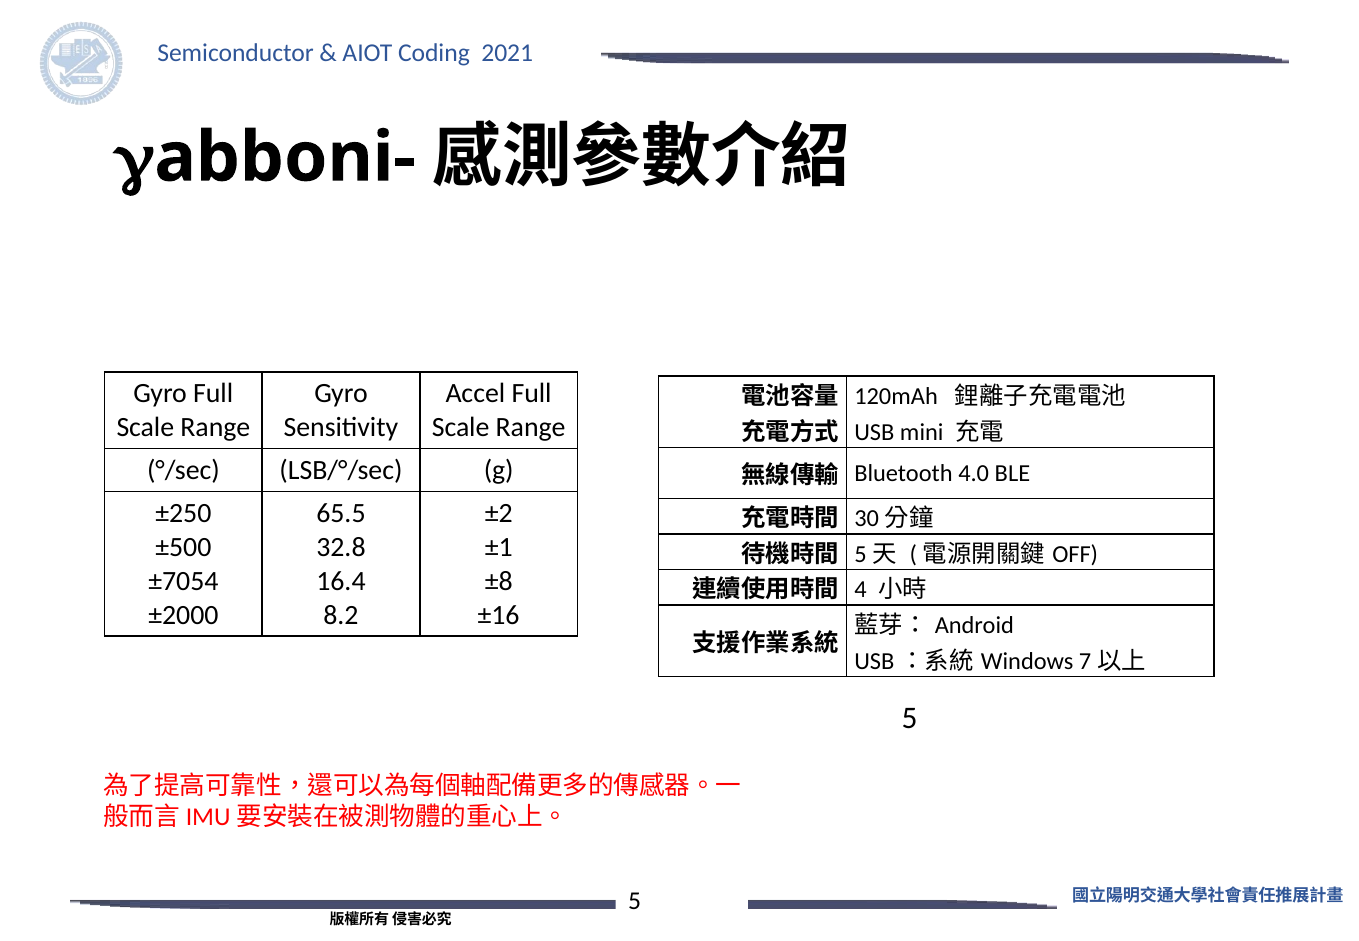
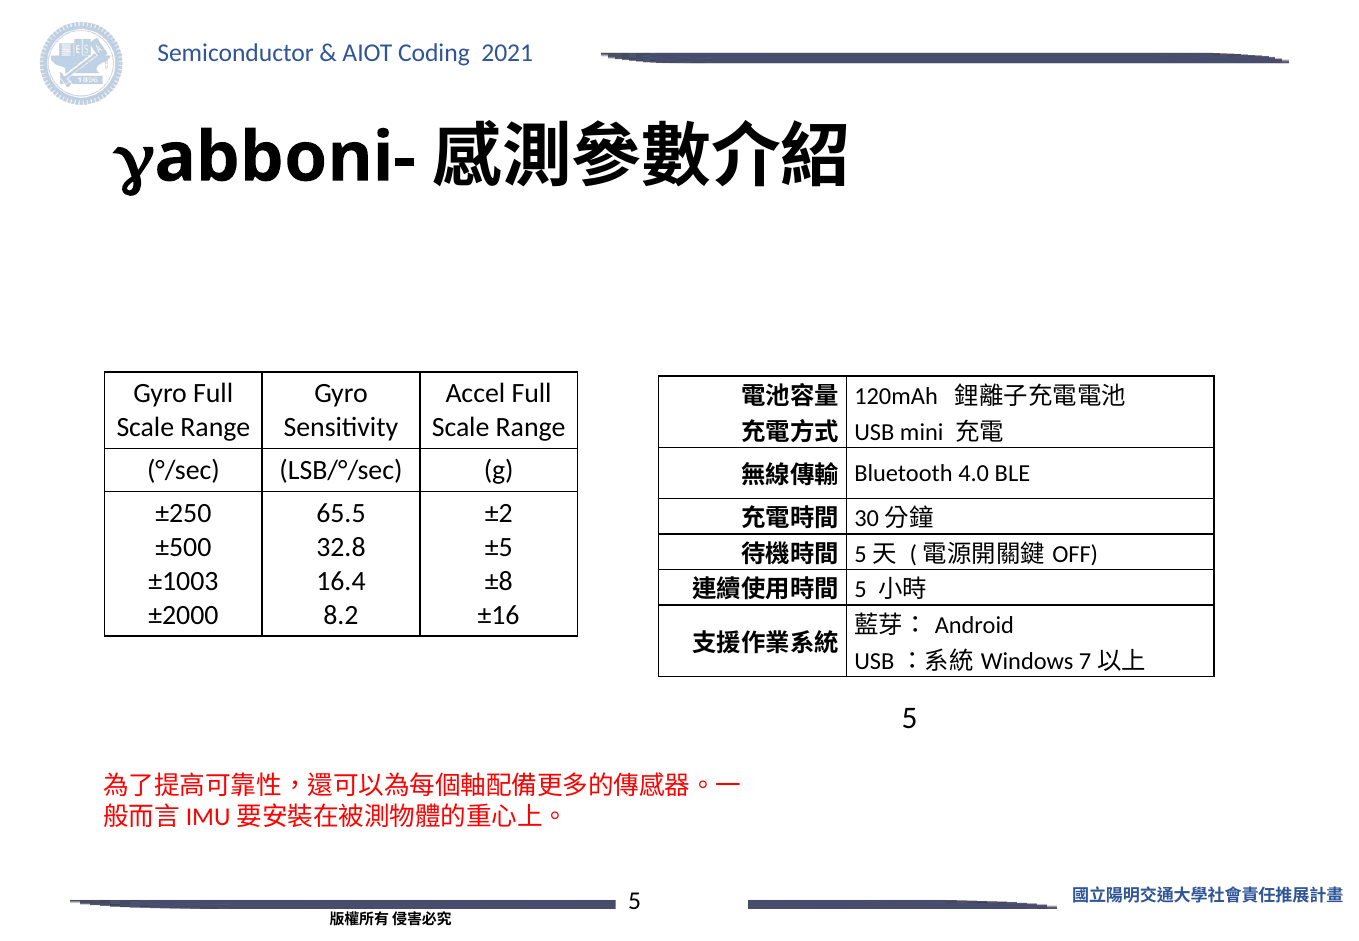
±1: ±1 -> ±5
±7054: ±7054 -> ±1003
4 at (860, 590): 4 -> 5
